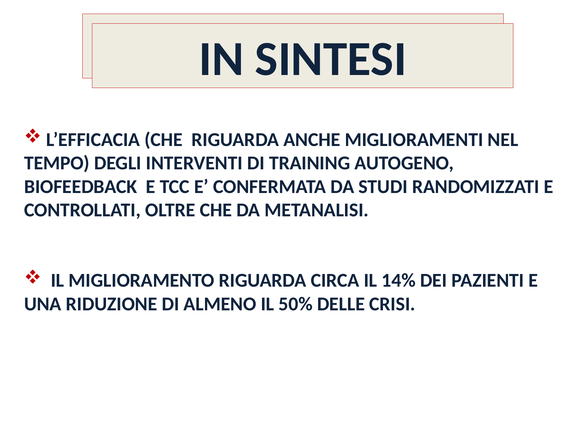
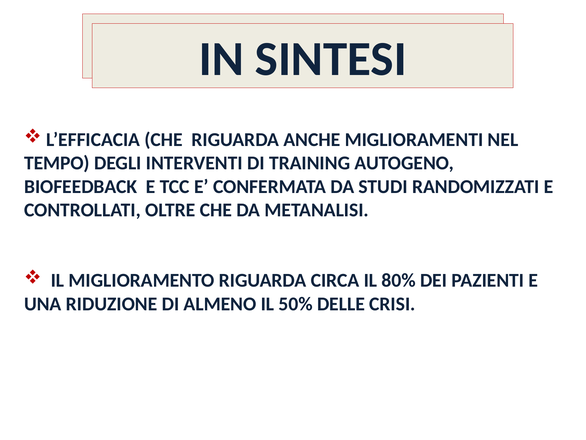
14%: 14% -> 80%
